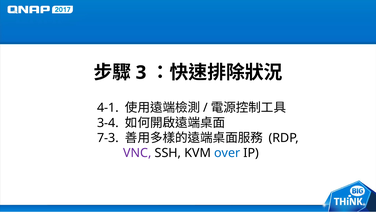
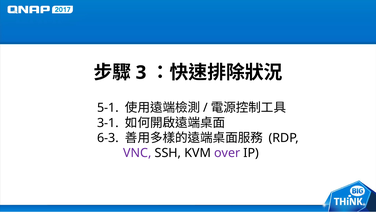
4-1: 4-1 -> 5-1
3-4: 3-4 -> 3-1
7-3: 7-3 -> 6-3
over colour: blue -> purple
